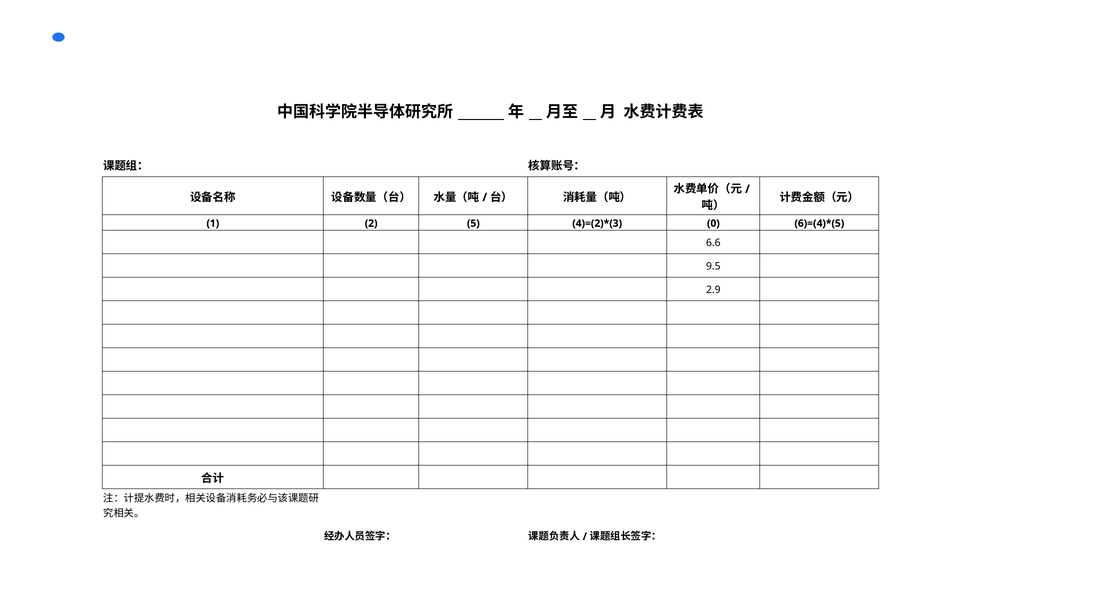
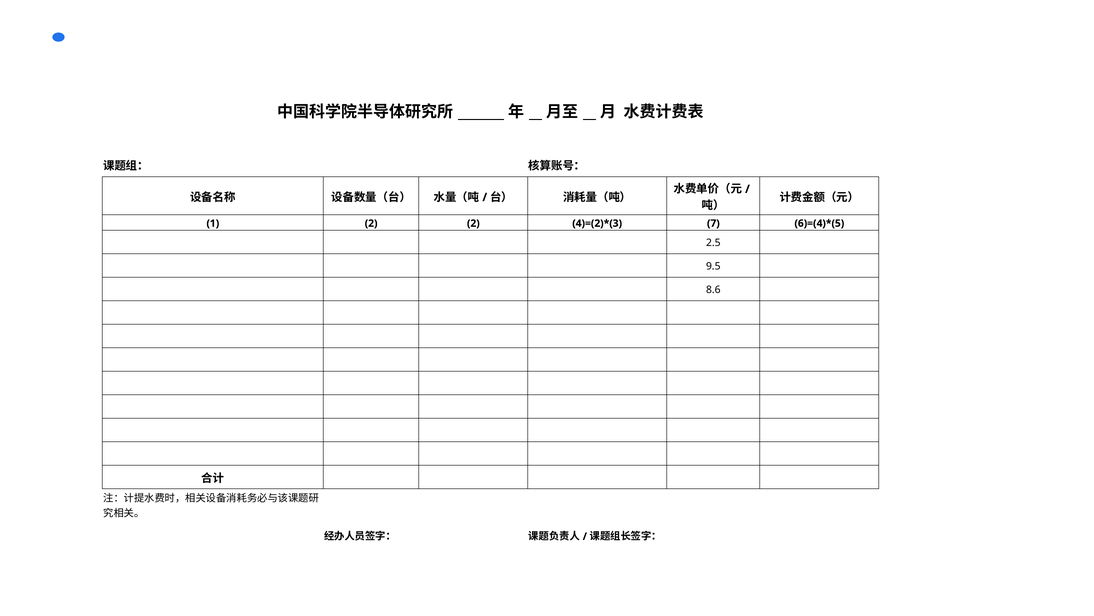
2 5: 5 -> 2
0: 0 -> 7
6.6: 6.6 -> 2.5
2.9: 2.9 -> 8.6
